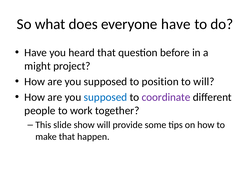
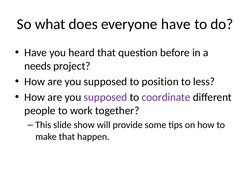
might: might -> needs
to will: will -> less
supposed at (106, 97) colour: blue -> purple
